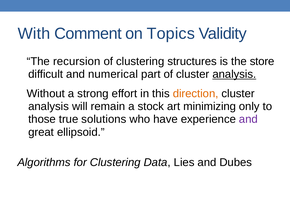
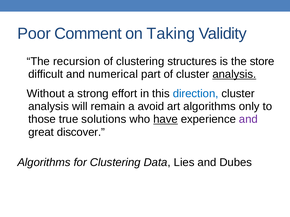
With: With -> Poor
Topics: Topics -> Taking
direction colour: orange -> blue
stock: stock -> avoid
art minimizing: minimizing -> algorithms
have underline: none -> present
ellipsoid: ellipsoid -> discover
